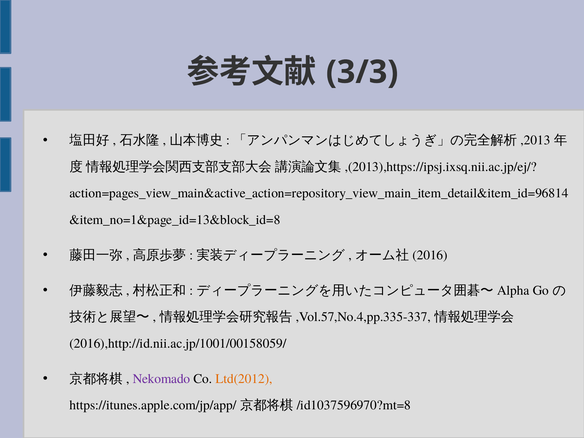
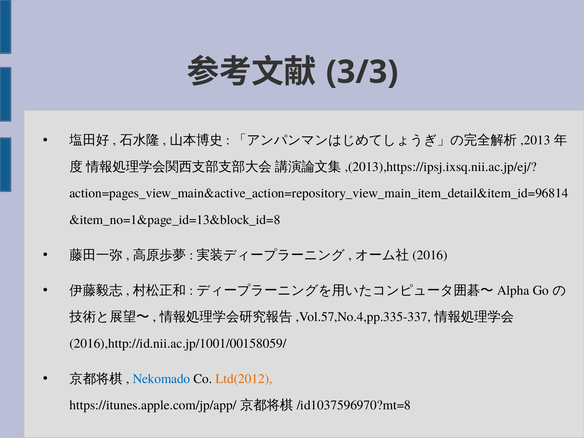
Nekomado colour: purple -> blue
